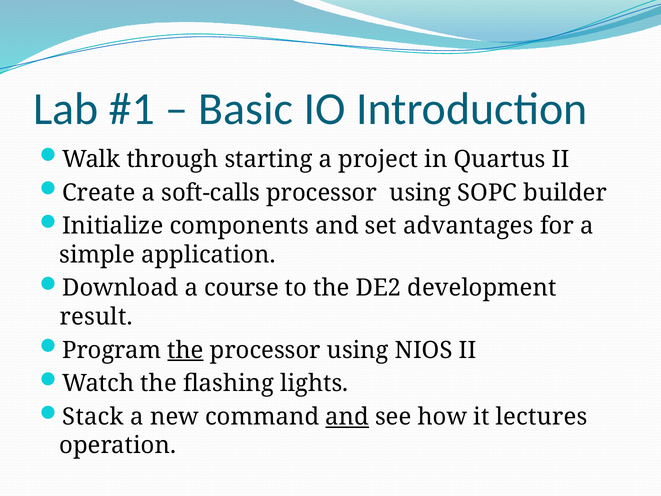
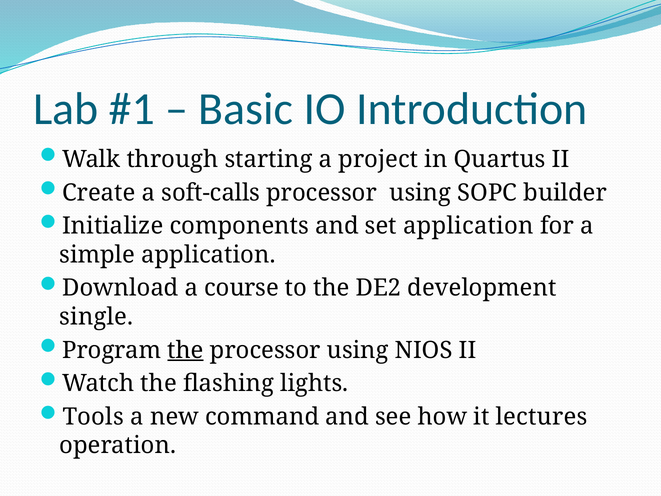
set advantages: advantages -> application
result: result -> single
Stack: Stack -> Tools
and at (347, 417) underline: present -> none
